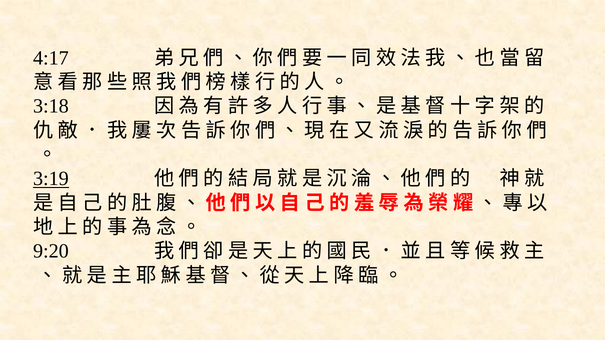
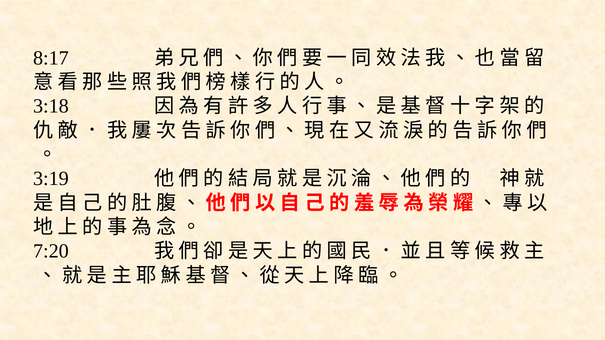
4:17: 4:17 -> 8:17
3:19 underline: present -> none
9:20: 9:20 -> 7:20
